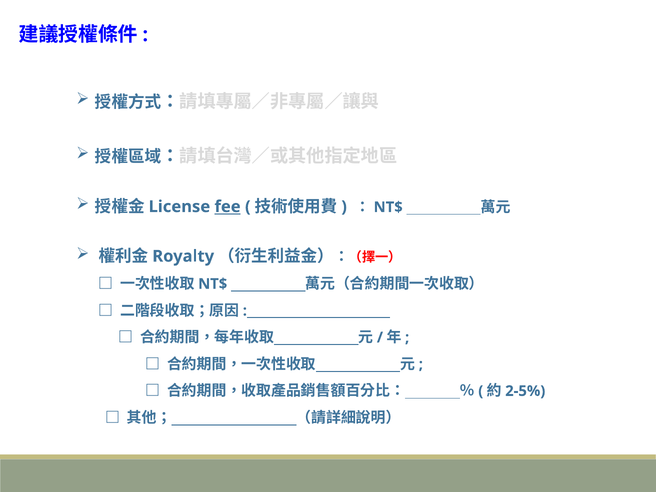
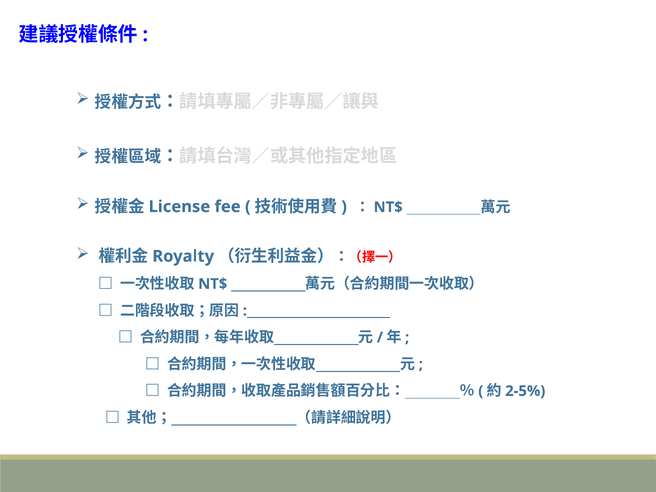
fee underline: present -> none
